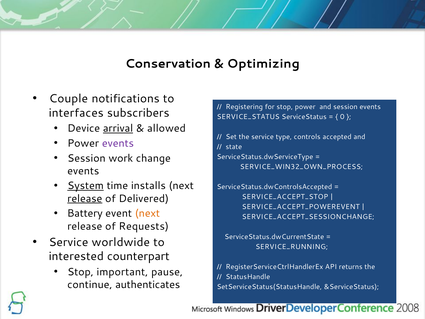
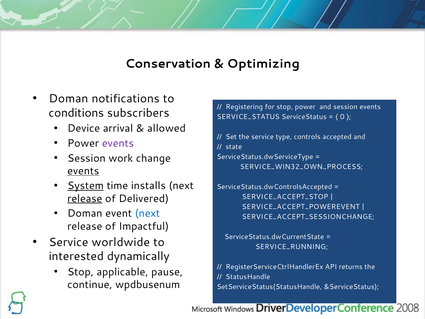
Couple at (68, 99): Couple -> Doman
interfaces: interfaces -> conditions
arrival underline: present -> none
events at (83, 171) underline: none -> present
Battery at (85, 213): Battery -> Doman
next at (147, 213) colour: orange -> blue
Requests: Requests -> Impactful
counterpart: counterpart -> dynamically
important: important -> applicable
authenticates: authenticates -> wpdbusenum
